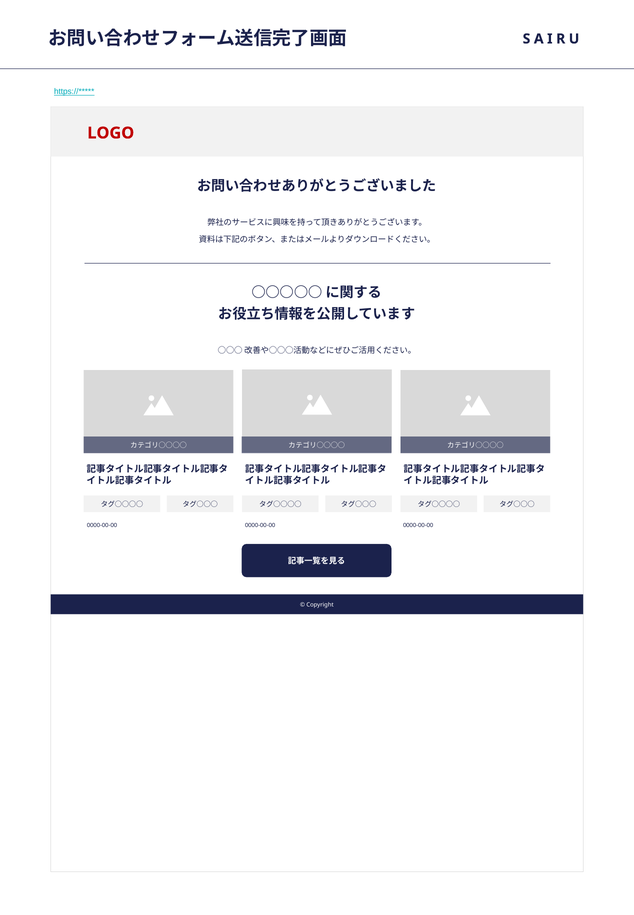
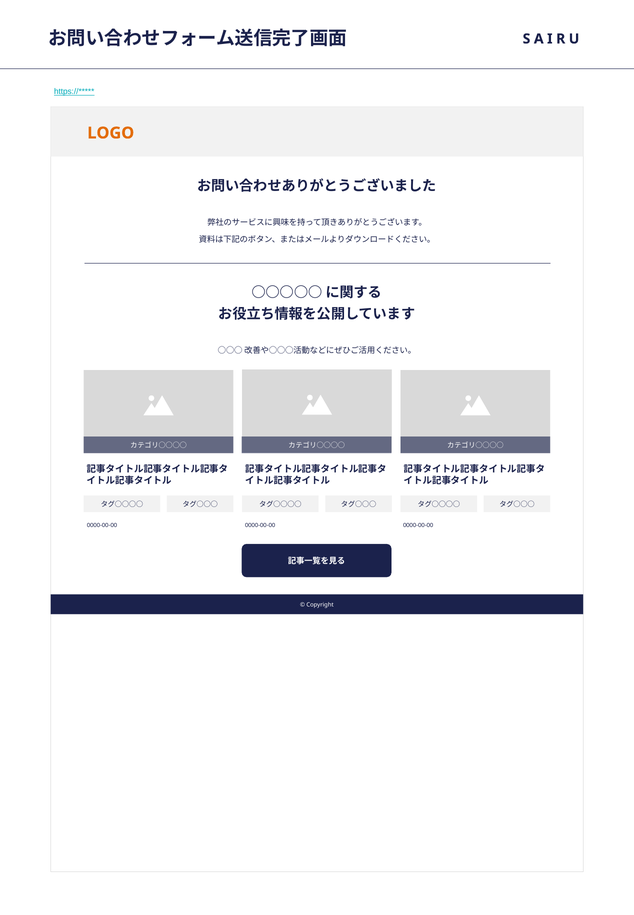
LOGO colour: red -> orange
